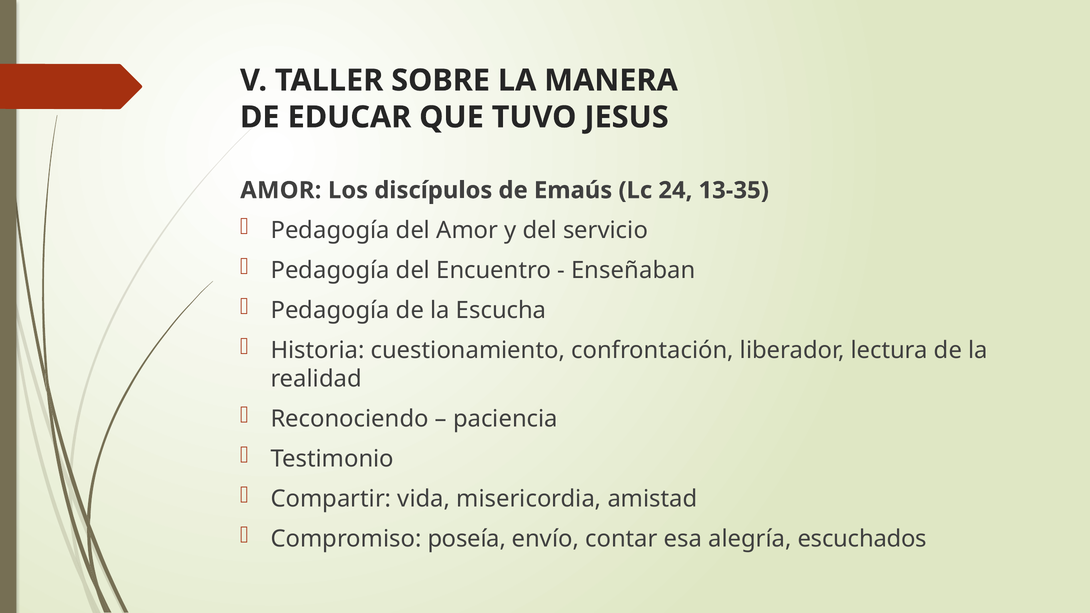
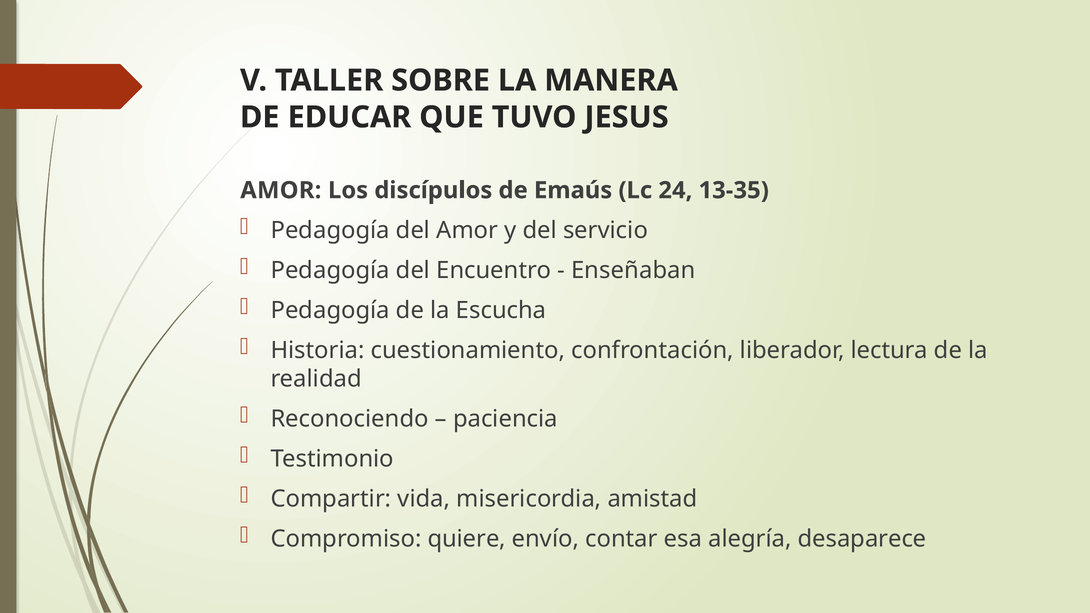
poseía: poseía -> quiere
escuchados: escuchados -> desaparece
